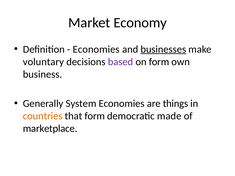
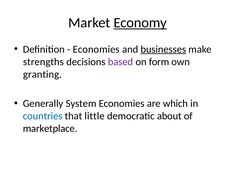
Economy underline: none -> present
voluntary: voluntary -> strengths
business: business -> granting
things: things -> which
countries colour: orange -> blue
that form: form -> little
made: made -> about
